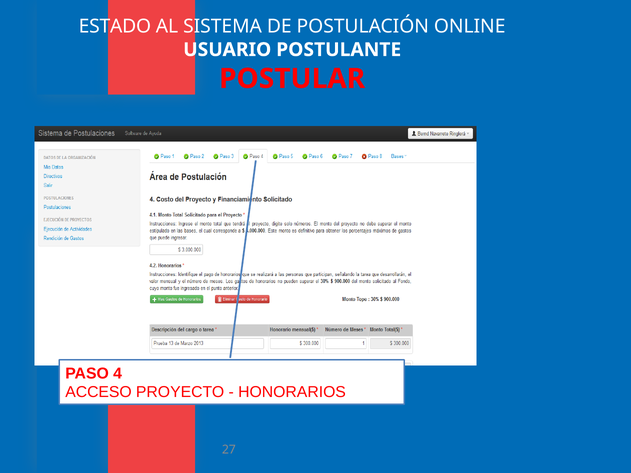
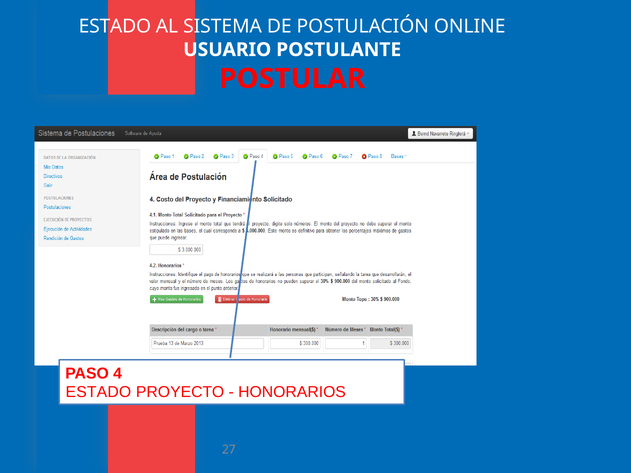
ACCESO at (99, 392): ACCESO -> ESTADO
